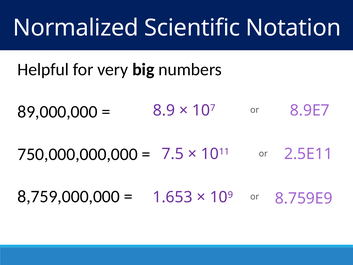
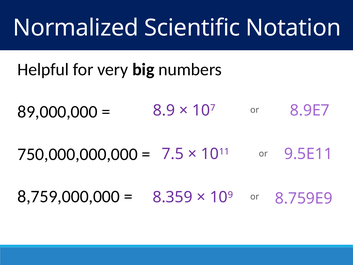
2.5E11: 2.5E11 -> 9.5E11
1.653: 1.653 -> 8.359
